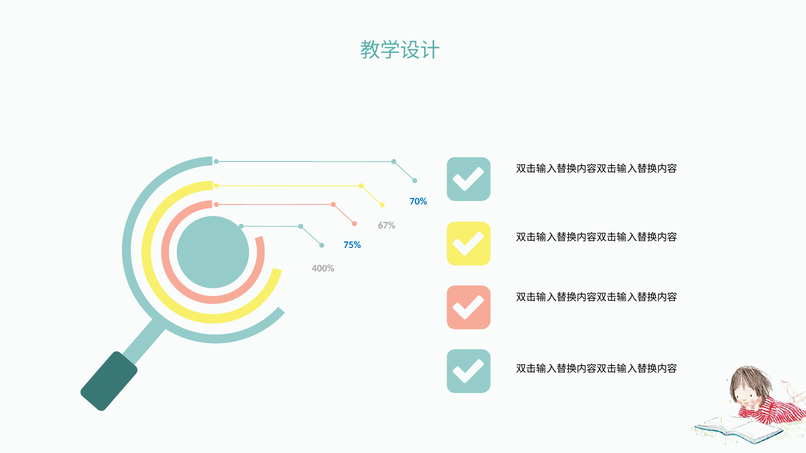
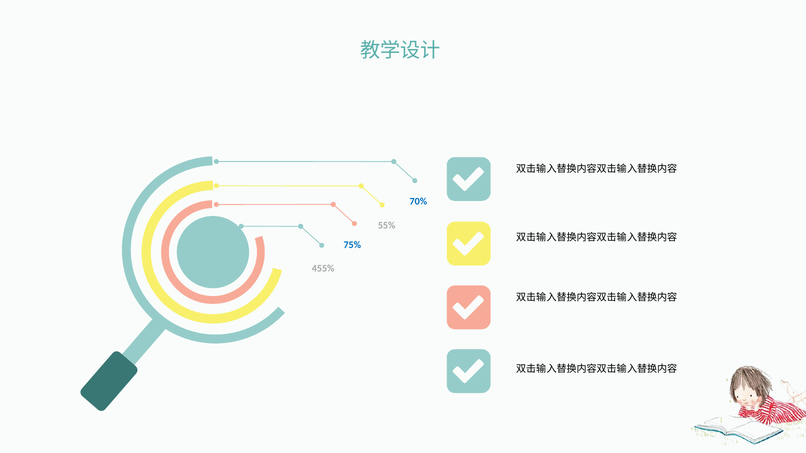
67%: 67% -> 55%
400%: 400% -> 455%
